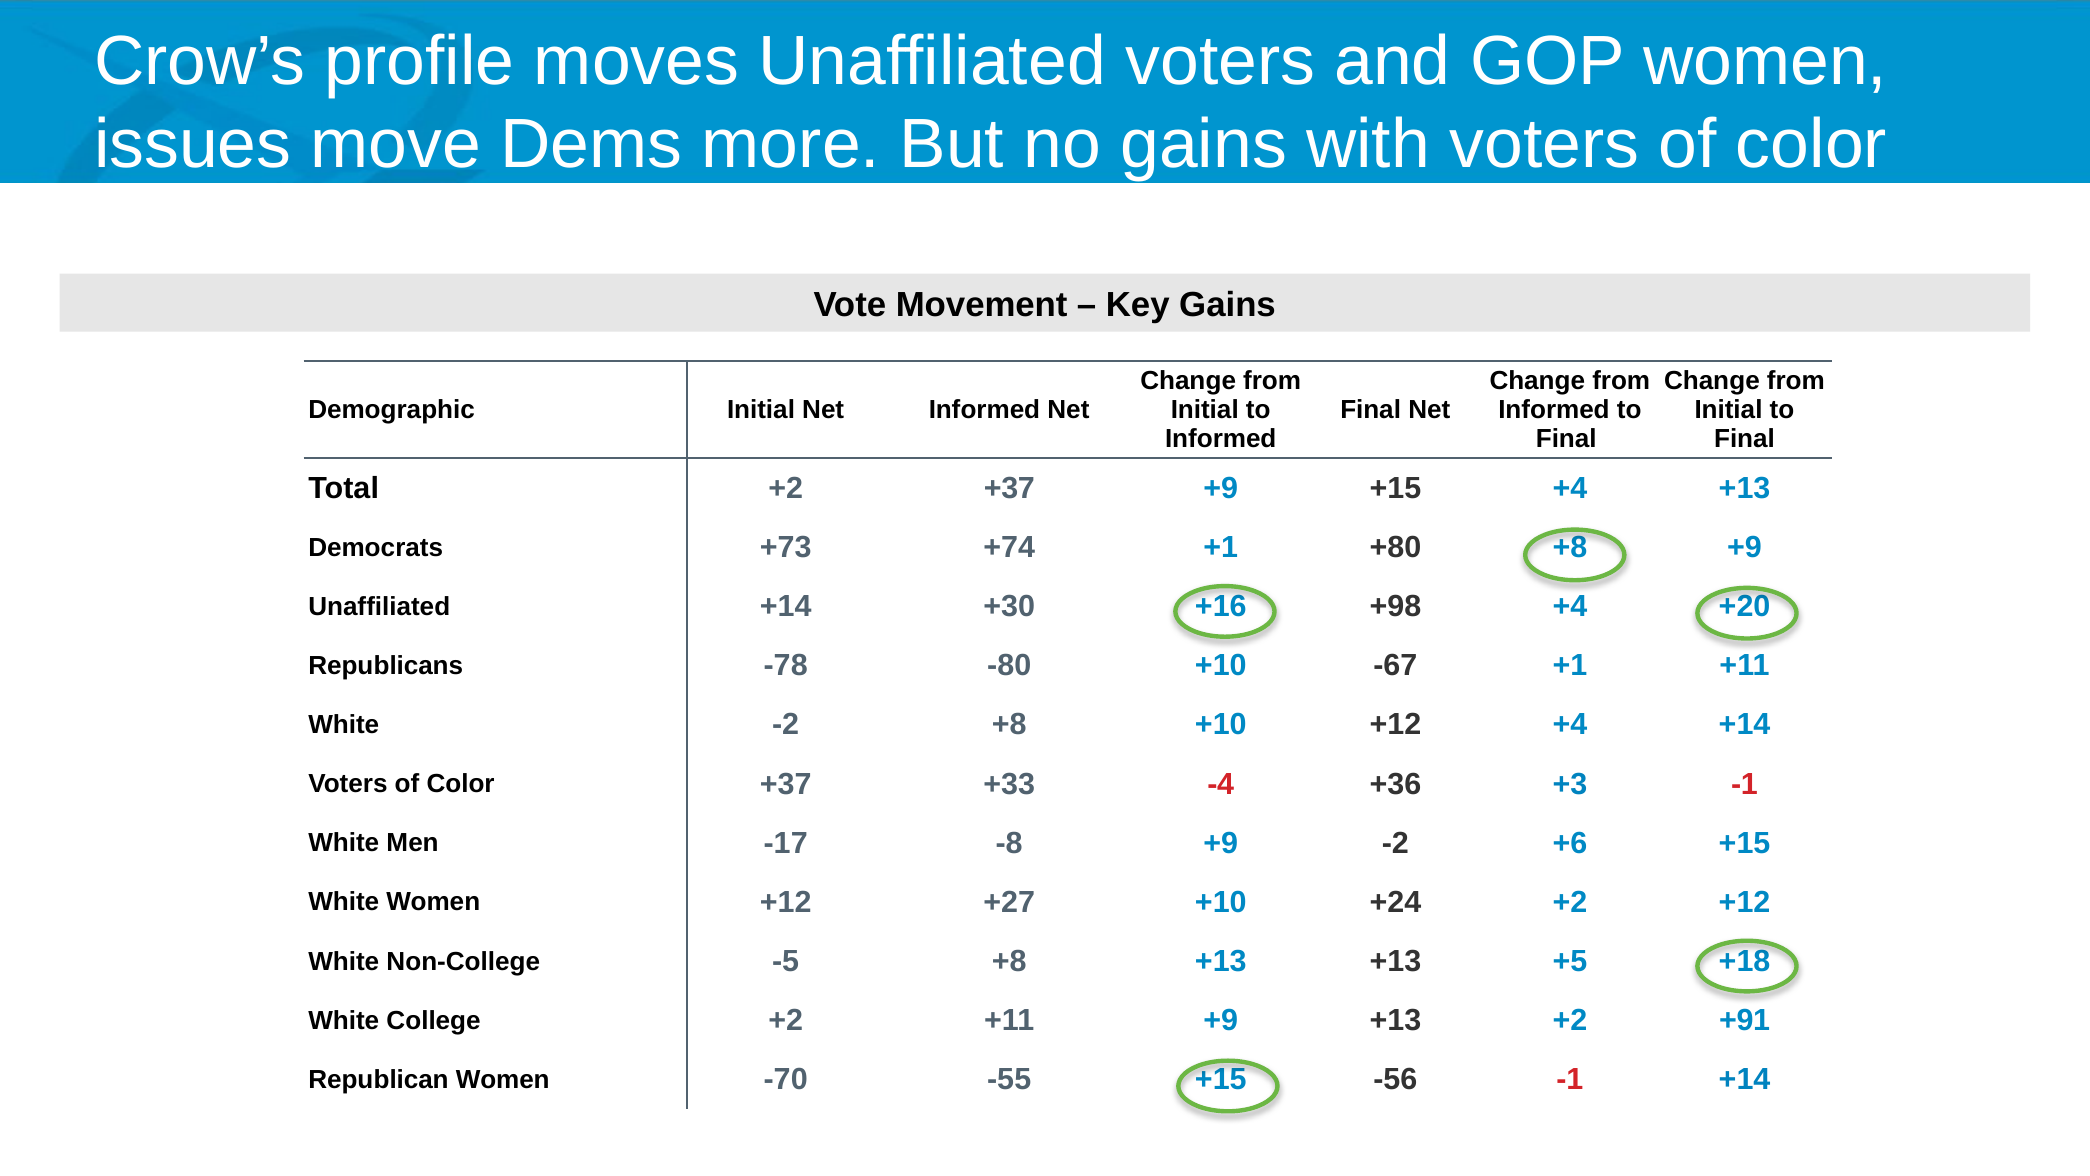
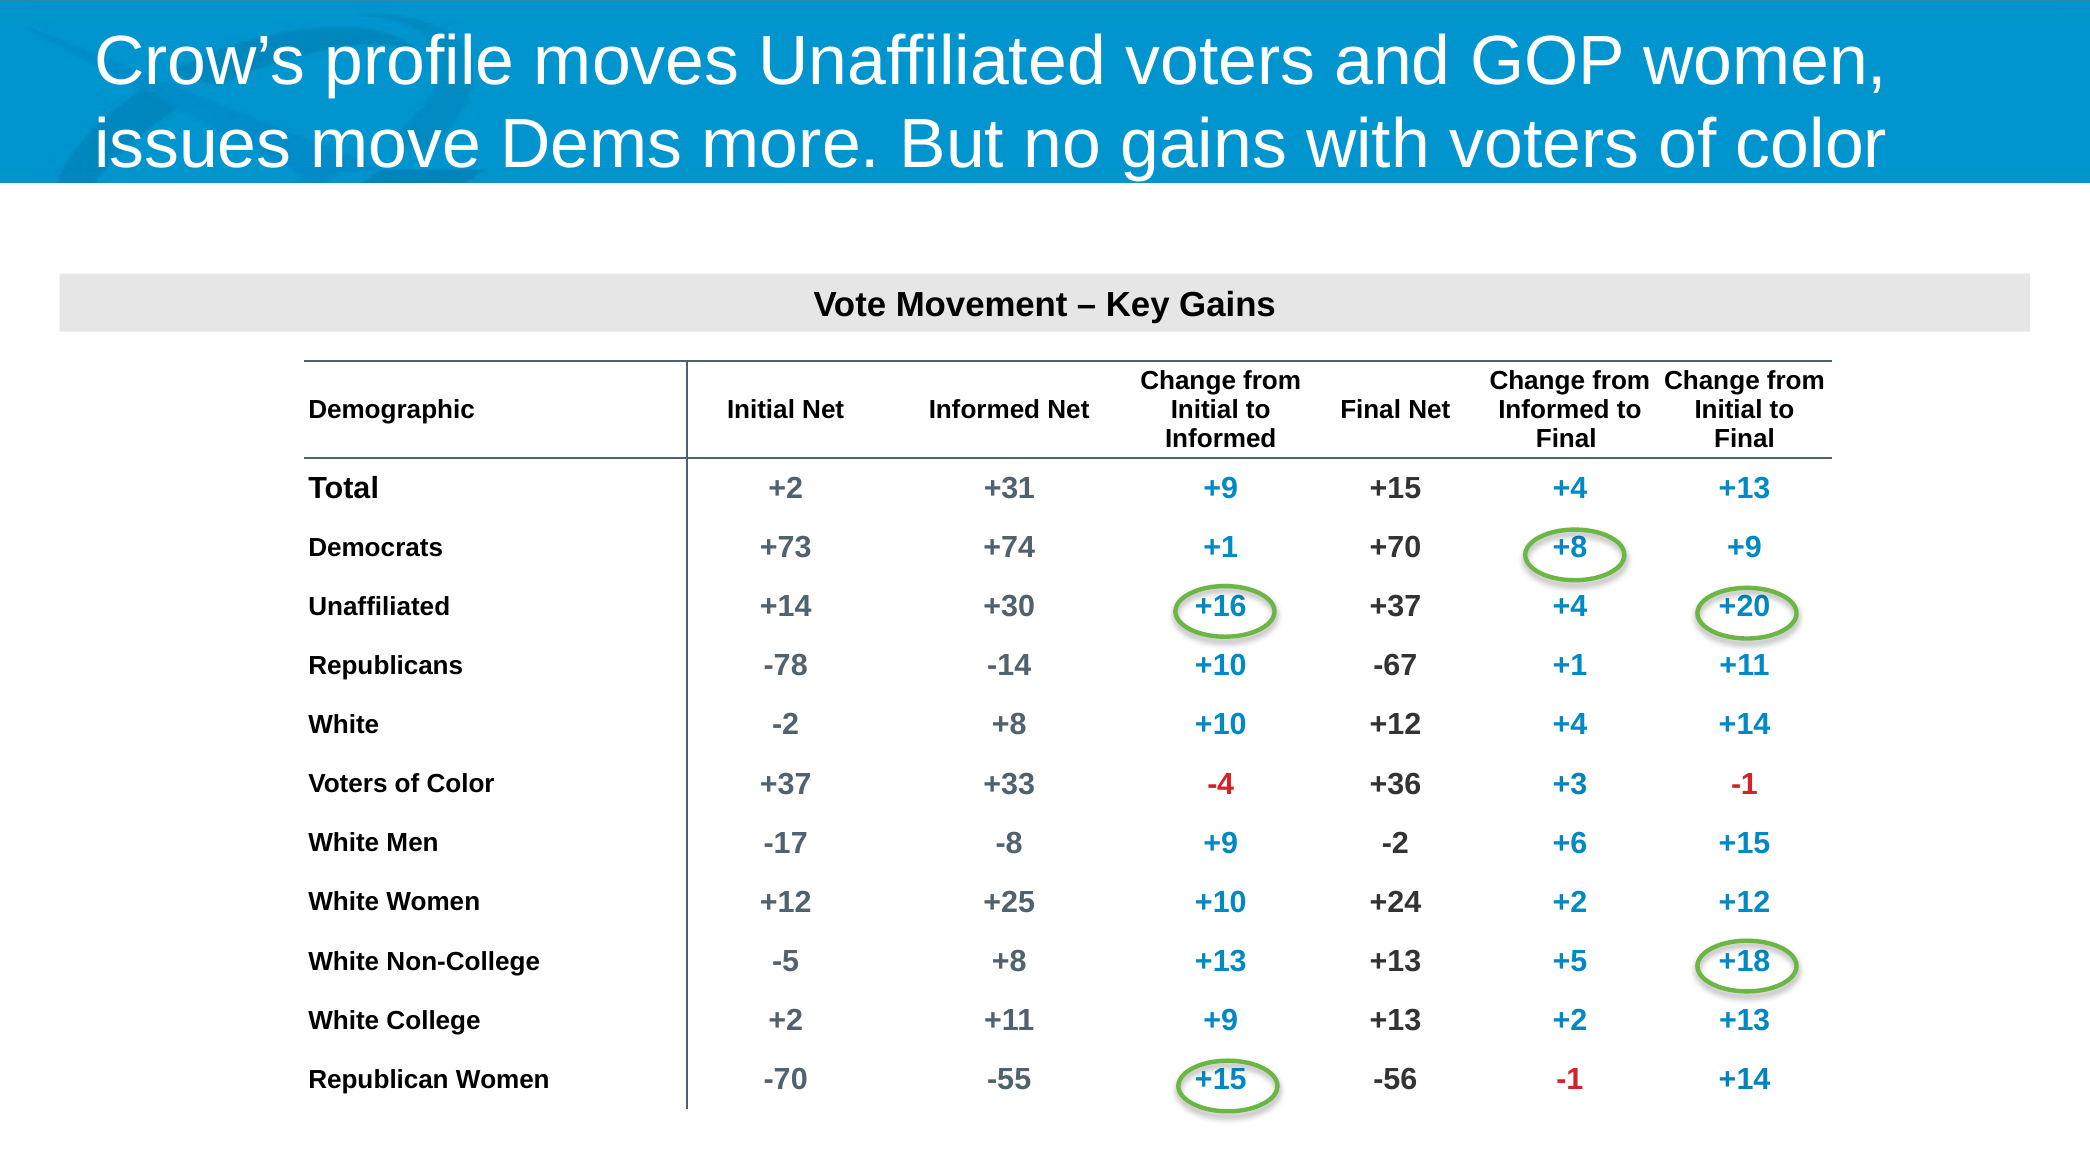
+2 +37: +37 -> +31
+80: +80 -> +70
+98 at (1395, 606): +98 -> +37
-80: -80 -> -14
+27: +27 -> +25
+2 +91: +91 -> +13
